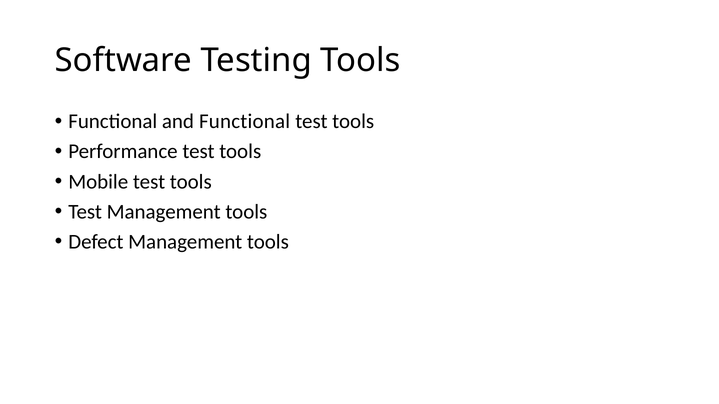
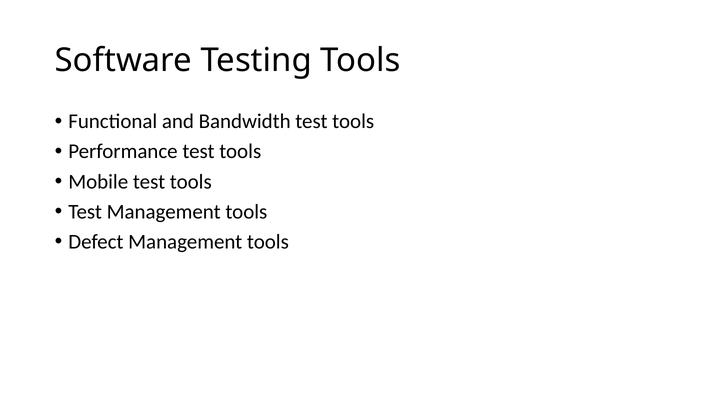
and Functional: Functional -> Bandwidth
